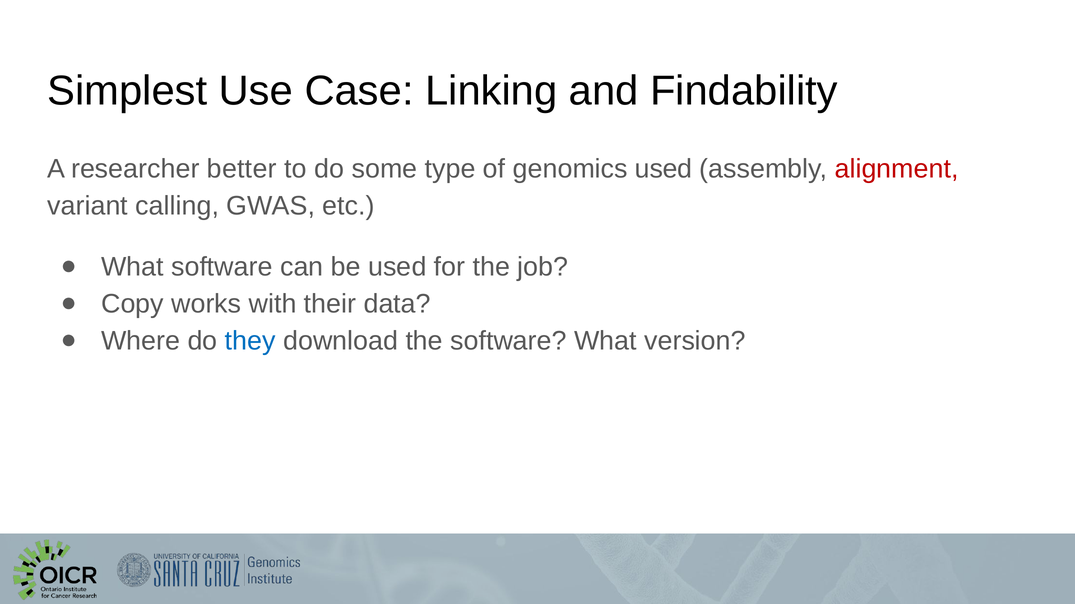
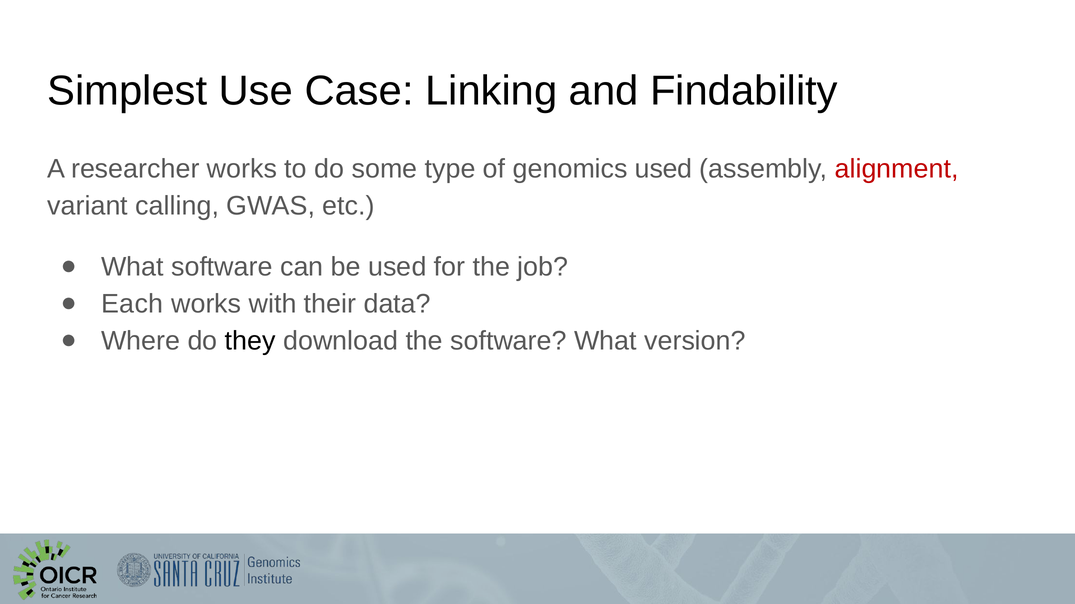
researcher better: better -> works
Copy: Copy -> Each
they colour: blue -> black
